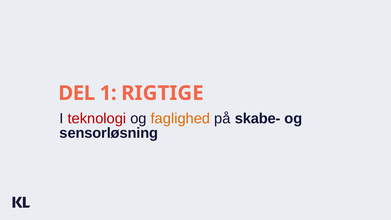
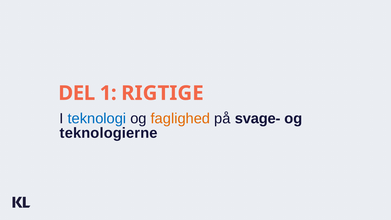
teknologi colour: red -> blue
skabe-: skabe- -> svage-
sensorløsning: sensorløsning -> teknologierne
